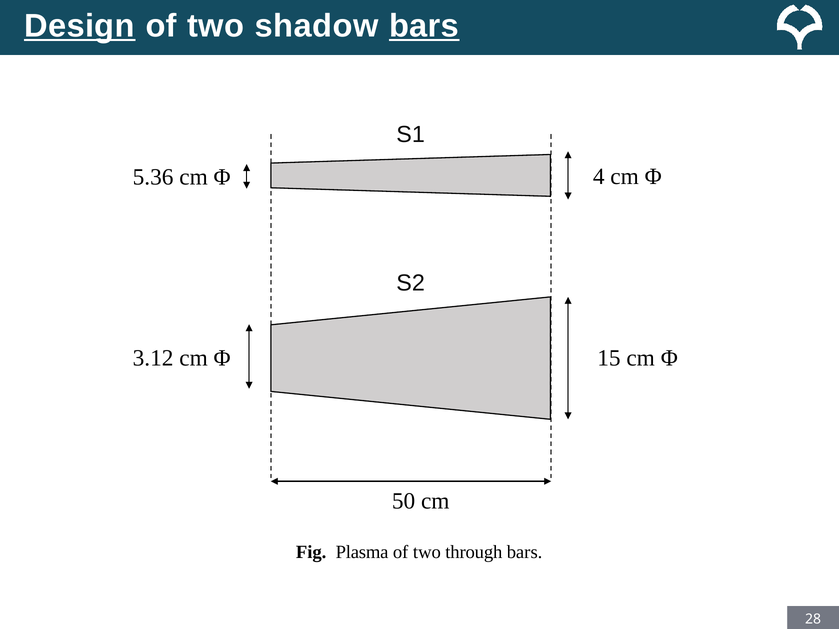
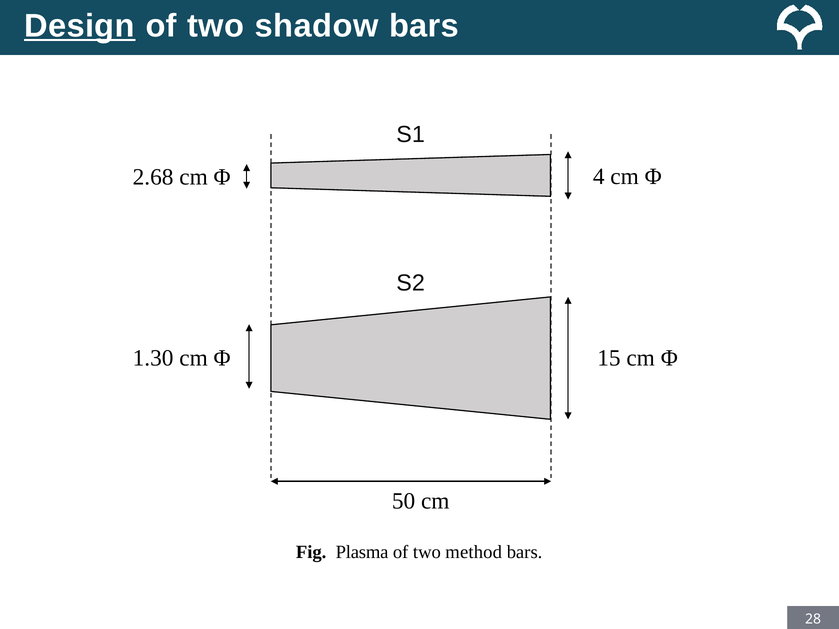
bars at (424, 26) underline: present -> none
5.36: 5.36 -> 2.68
3.12: 3.12 -> 1.30
through: through -> method
